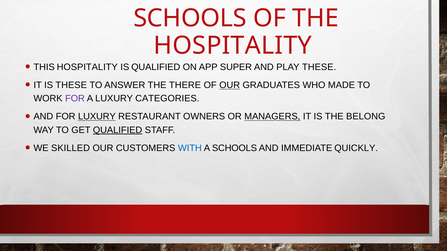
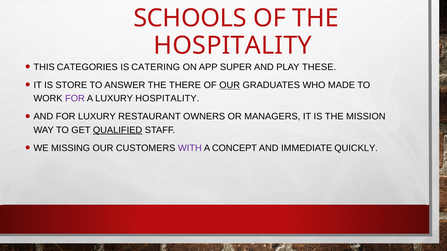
THIS HOSPITALITY: HOSPITALITY -> CATEGORIES
IS QUALIFIED: QUALIFIED -> CATERING
IS THESE: THESE -> STORE
LUXURY CATEGORIES: CATEGORIES -> HOSPITALITY
LUXURY at (97, 117) underline: present -> none
MANAGERS underline: present -> none
BELONG: BELONG -> MISSION
SKILLED: SKILLED -> MISSING
WITH colour: blue -> purple
A SCHOOLS: SCHOOLS -> CONCEPT
